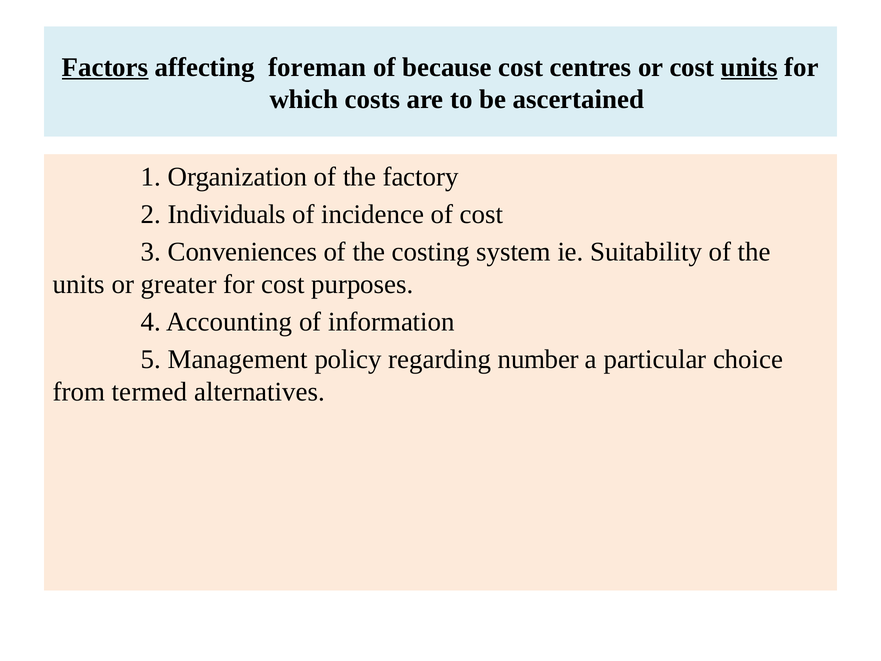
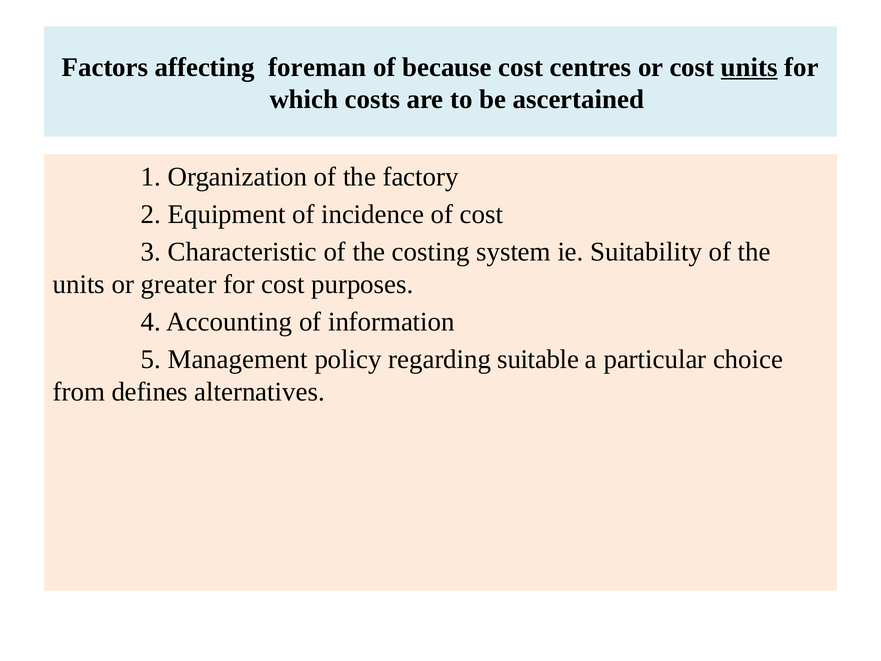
Factors underline: present -> none
Individuals: Individuals -> Equipment
Conveniences: Conveniences -> Characteristic
number: number -> suitable
termed: termed -> defines
